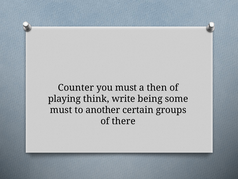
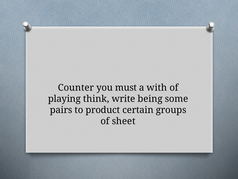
then: then -> with
must at (61, 110): must -> pairs
another: another -> product
there: there -> sheet
